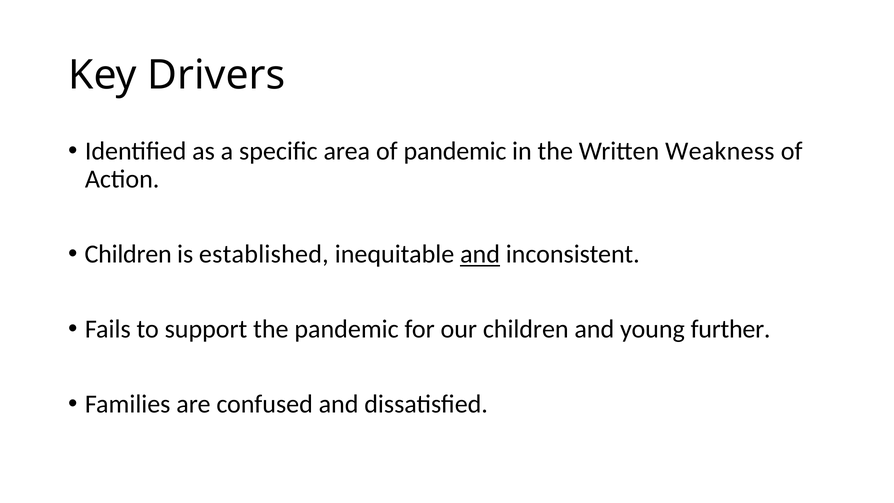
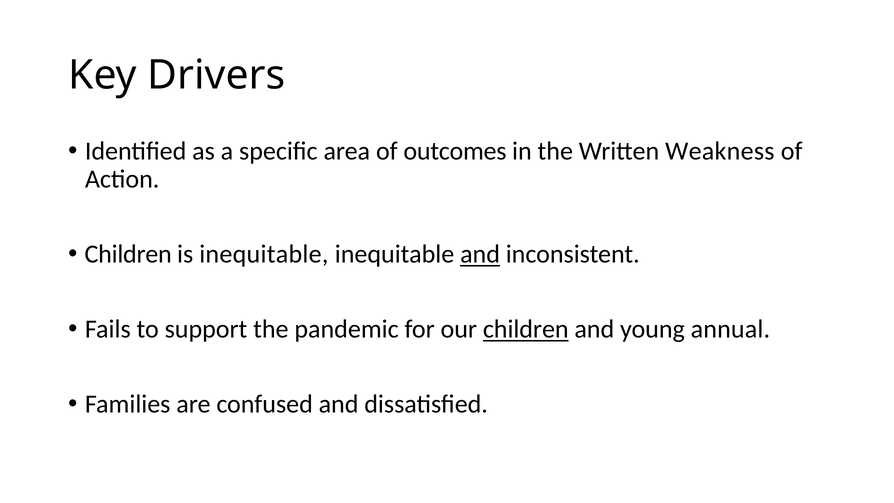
of pandemic: pandemic -> outcomes
is established: established -> inequitable
children at (526, 329) underline: none -> present
further: further -> annual
